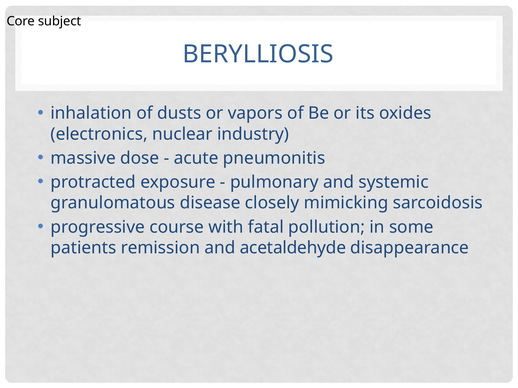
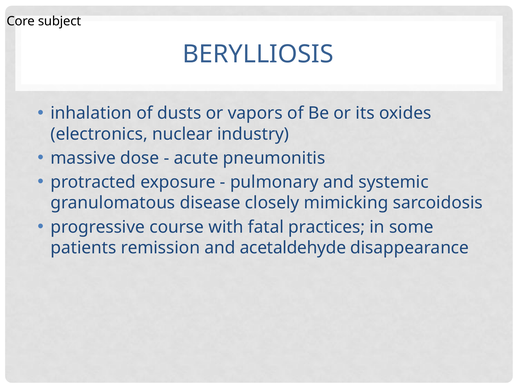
pollution: pollution -> practices
